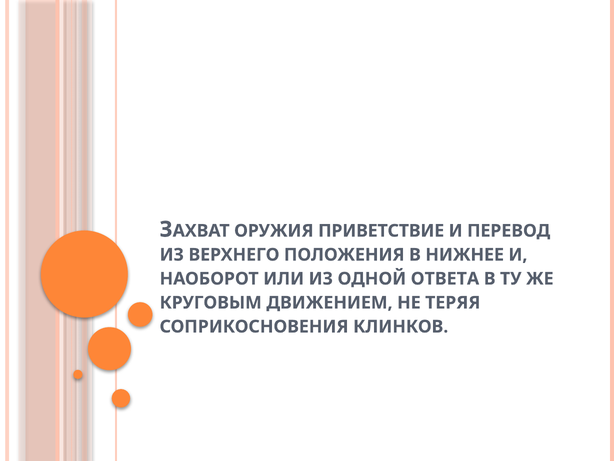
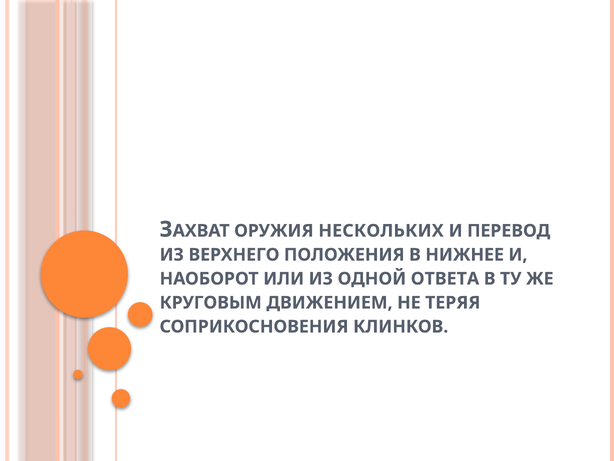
ПРИВЕТСТВИЕ: ПРИВЕТСТВИЕ -> НЕСКОЛЬКИХ
